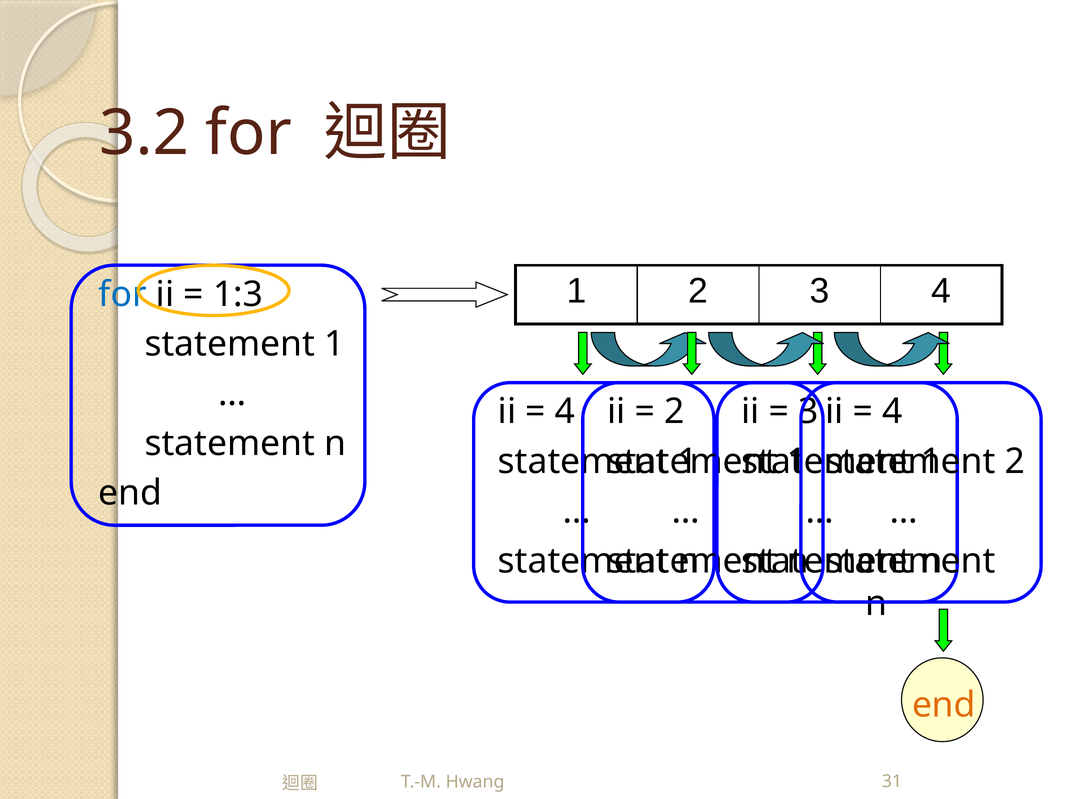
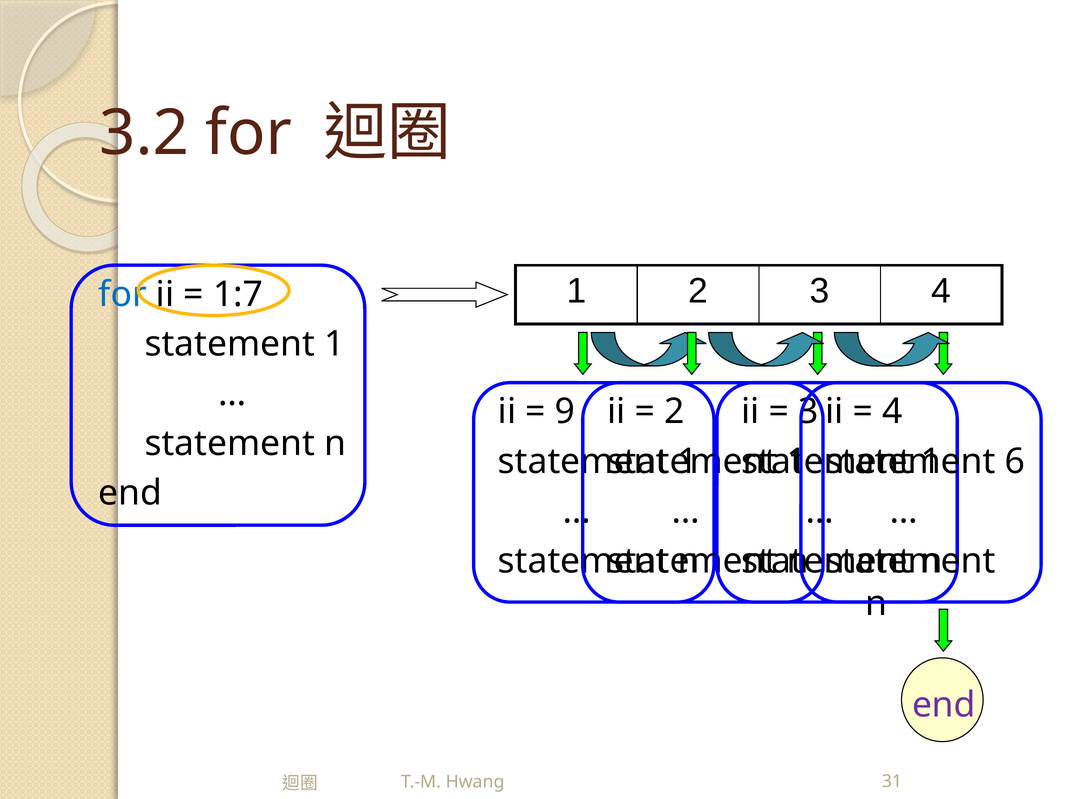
1:3: 1:3 -> 1:7
4 at (565, 412): 4 -> 9
2 at (1015, 461): 2 -> 6
end at (944, 705) colour: orange -> purple
